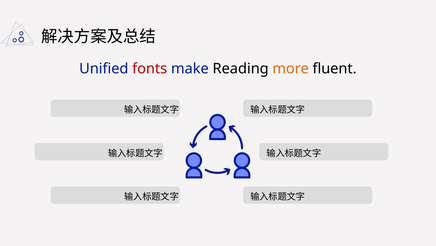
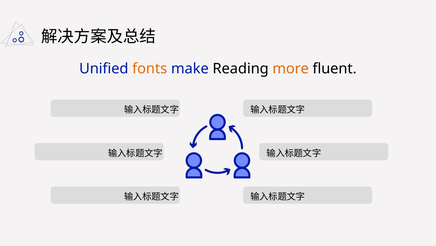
fonts colour: red -> orange
